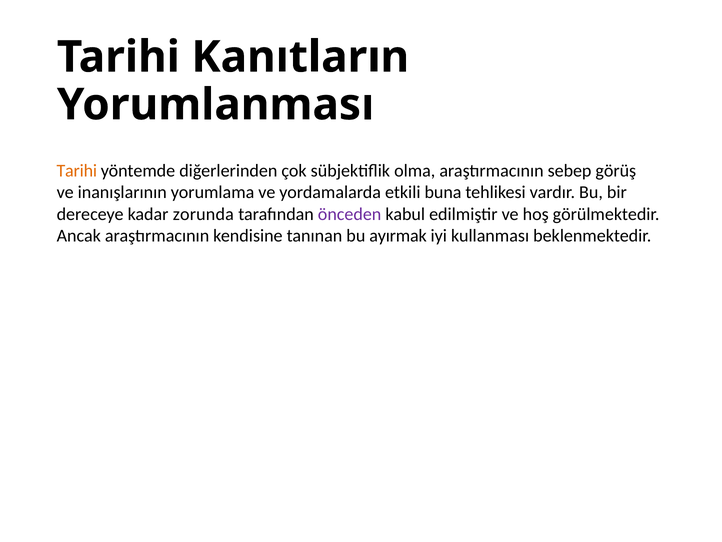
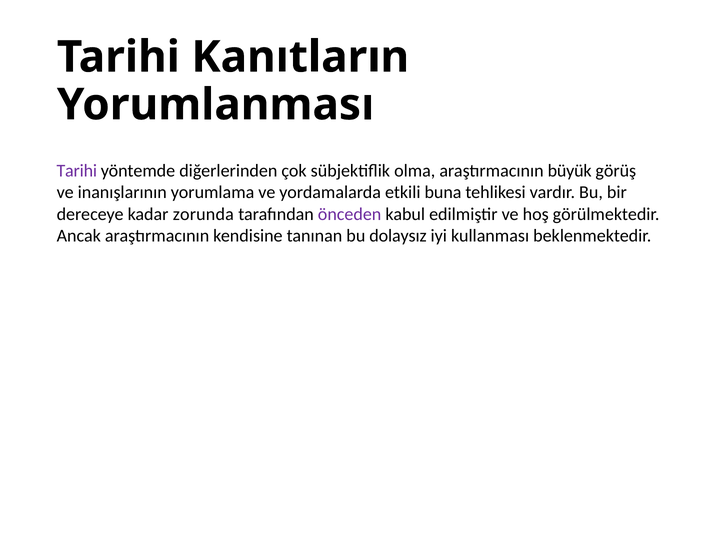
Tarihi at (77, 171) colour: orange -> purple
sebep: sebep -> büyük
ayırmak: ayırmak -> dolaysız
